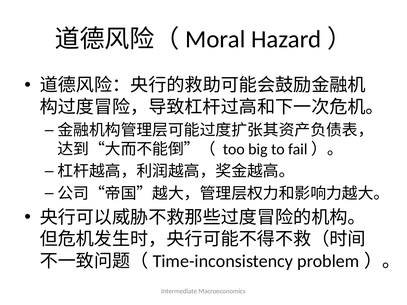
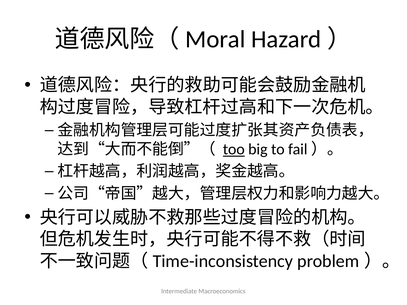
too underline: none -> present
